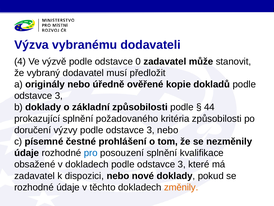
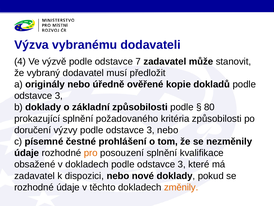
0: 0 -> 7
44: 44 -> 80
pro colour: blue -> orange
